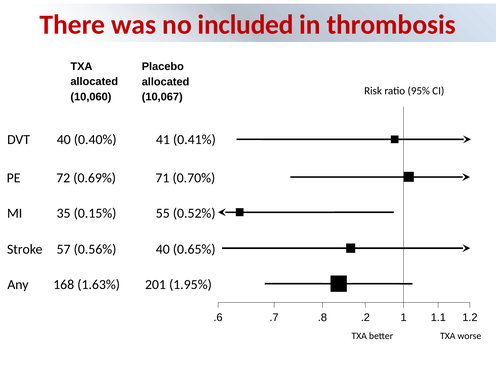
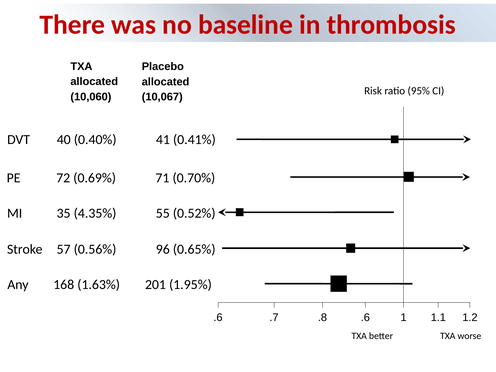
included: included -> baseline
0.15%: 0.15% -> 4.35%
0.56% 40: 40 -> 96
.8 .2: .2 -> .6
